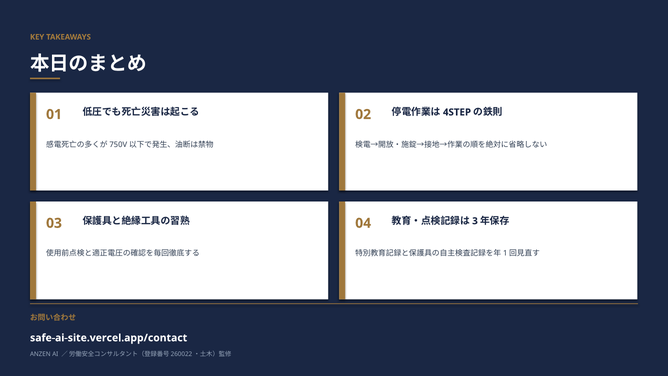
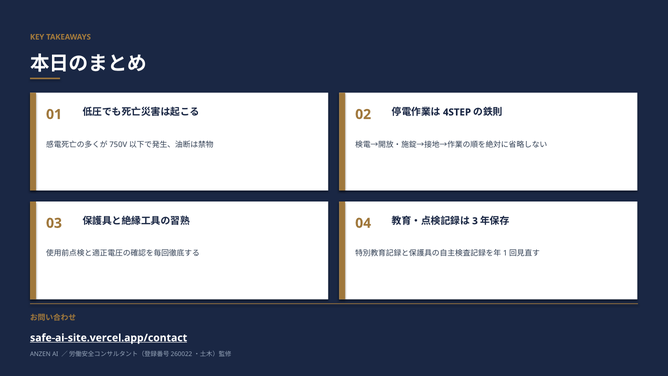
safe-ai-site.vercel.app/contact underline: none -> present
